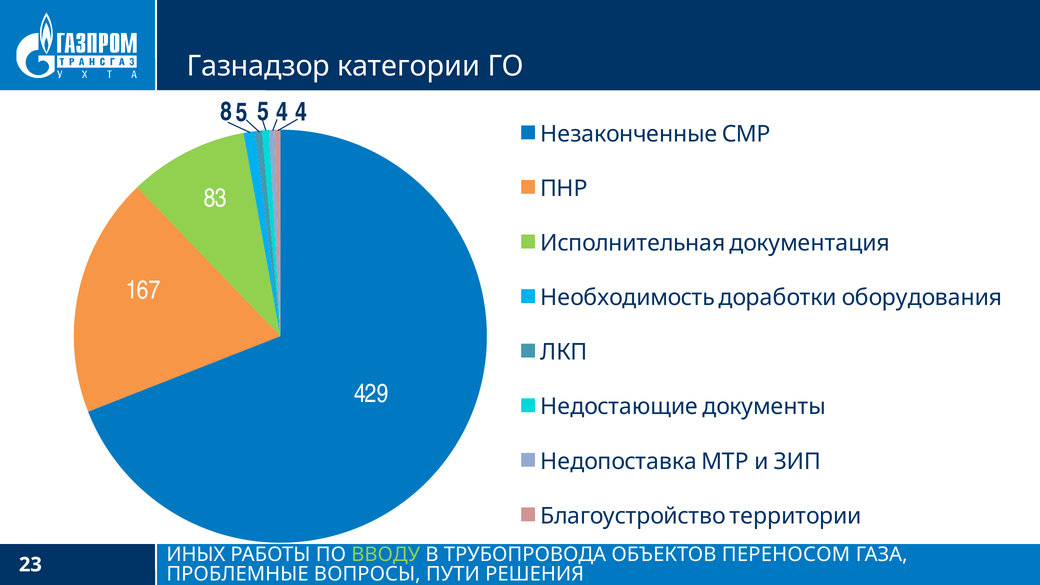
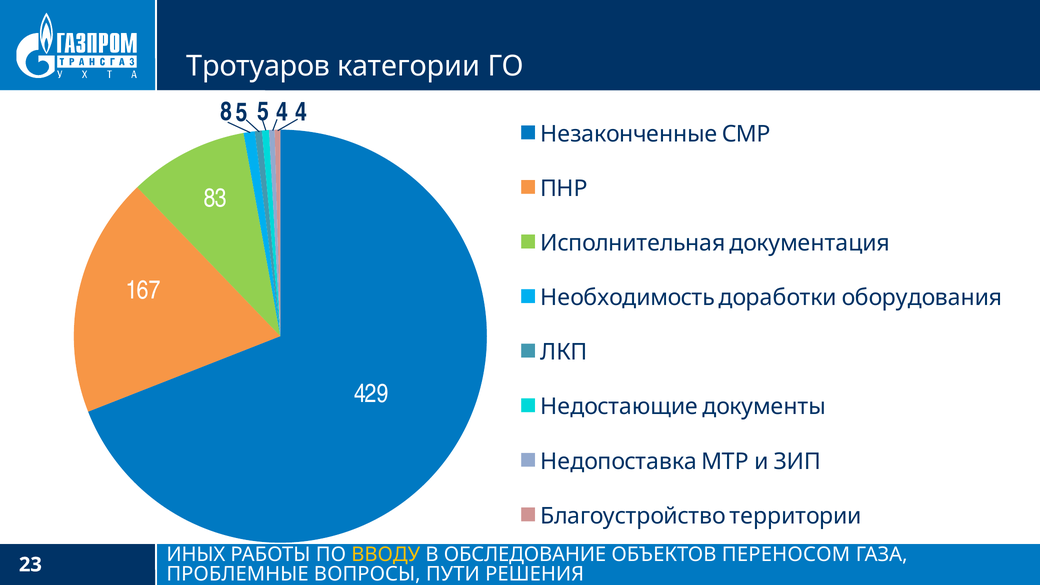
Газнадзор: Газнадзор -> Тротуаров
ВВОДУ colour: light green -> yellow
ТРУБОПРОВОДА: ТРУБОПРОВОДА -> ОБСЛЕДОВАНИЕ
